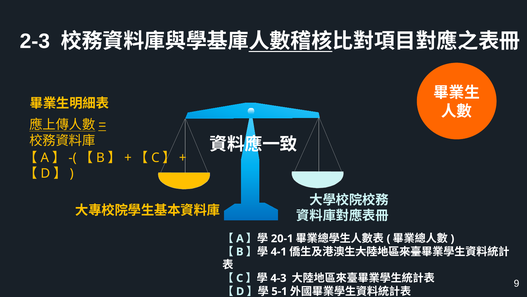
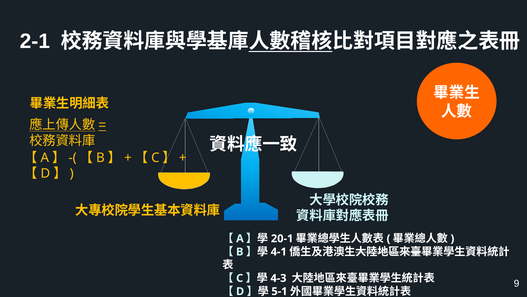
2-3: 2-3 -> 2-1
